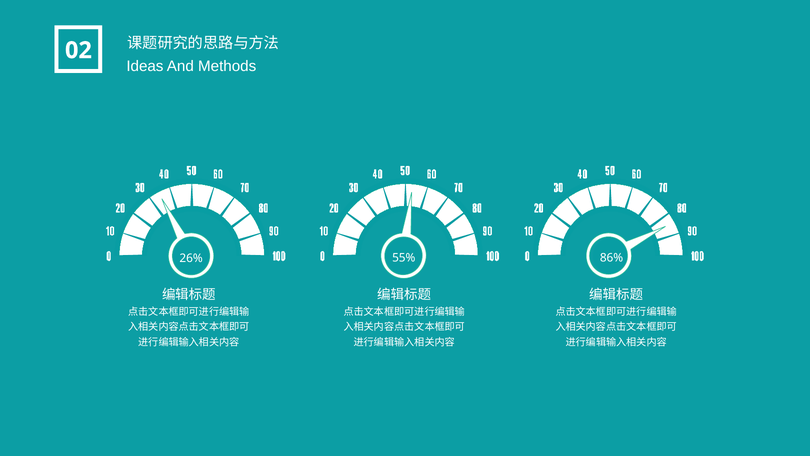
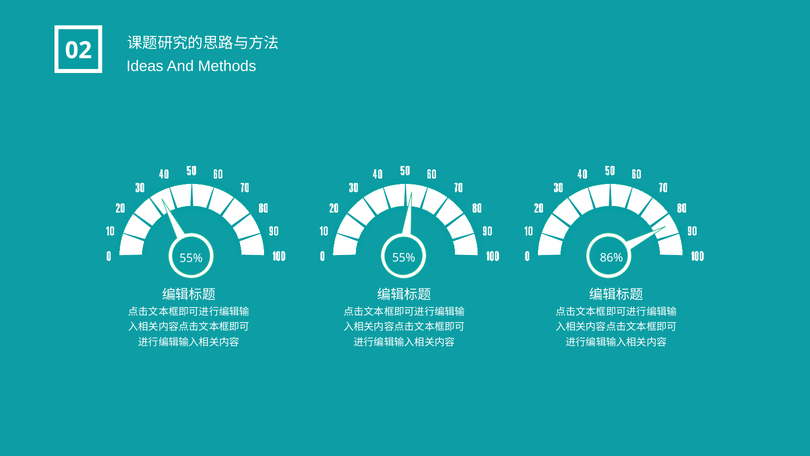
26% at (191, 258): 26% -> 55%
